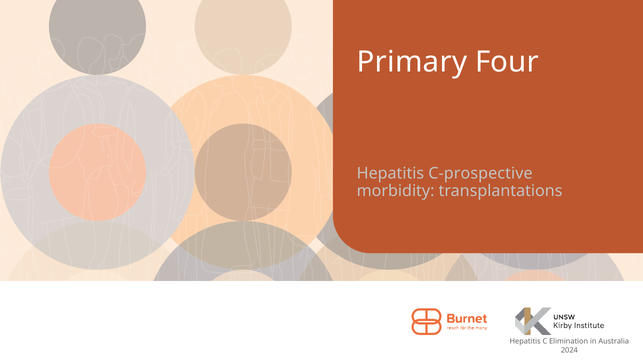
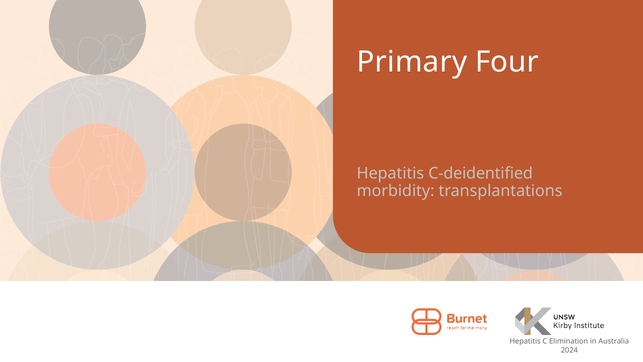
C-prospective: C-prospective -> C-deidentified
